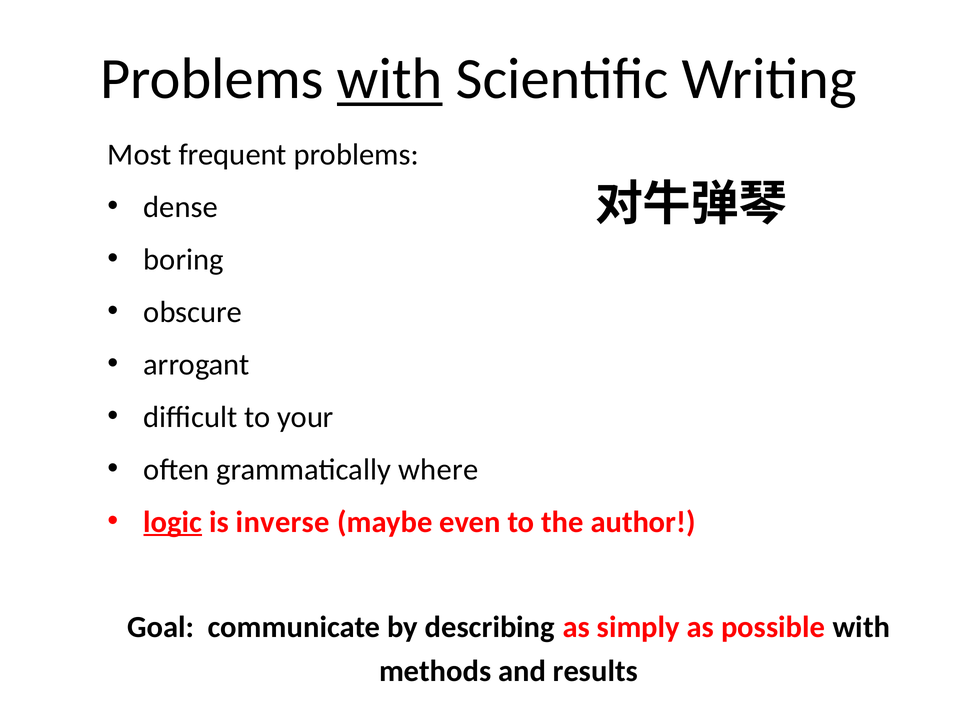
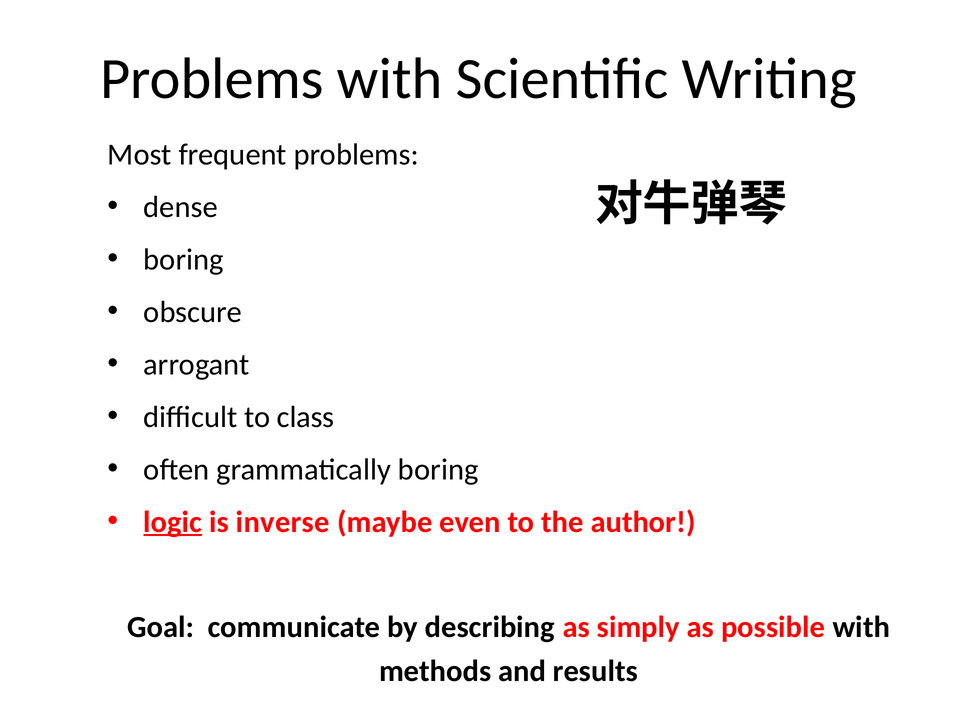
with at (390, 79) underline: present -> none
your: your -> class
grammatically where: where -> boring
